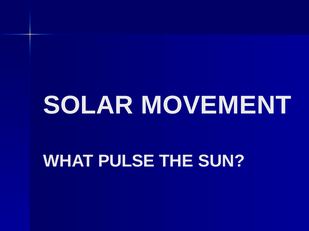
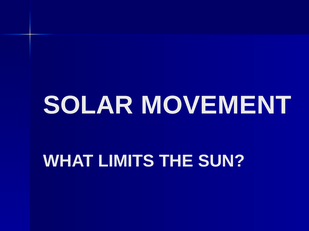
PULSE: PULSE -> LIMITS
